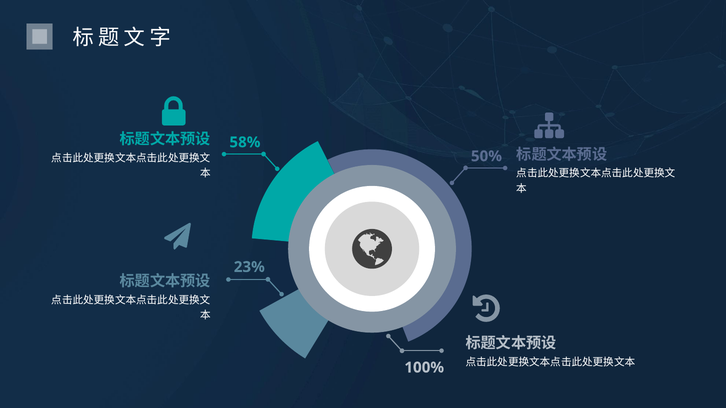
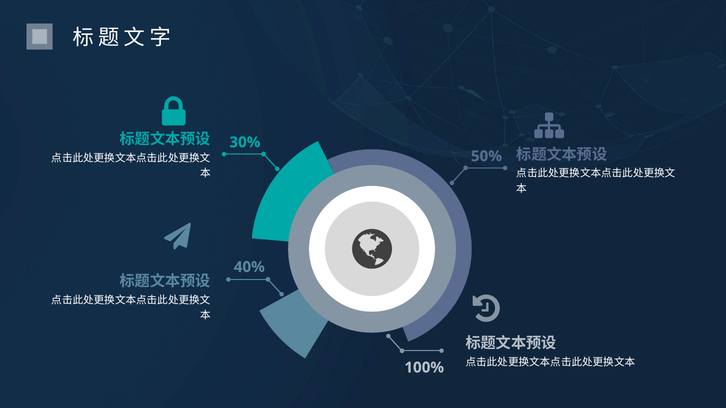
58%: 58% -> 30%
23%: 23% -> 40%
